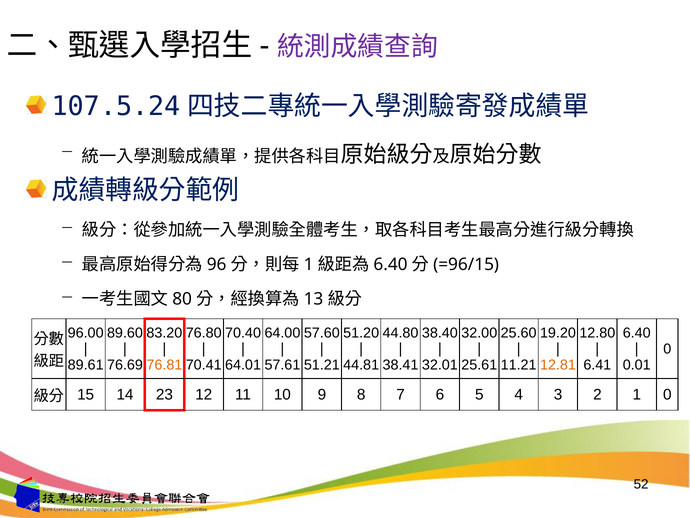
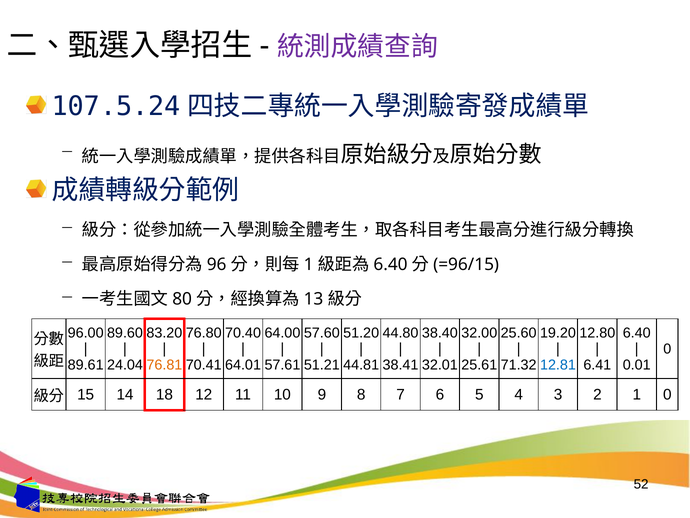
76.69: 76.69 -> 24.04
11.21: 11.21 -> 71.32
12.81 colour: orange -> blue
23: 23 -> 18
